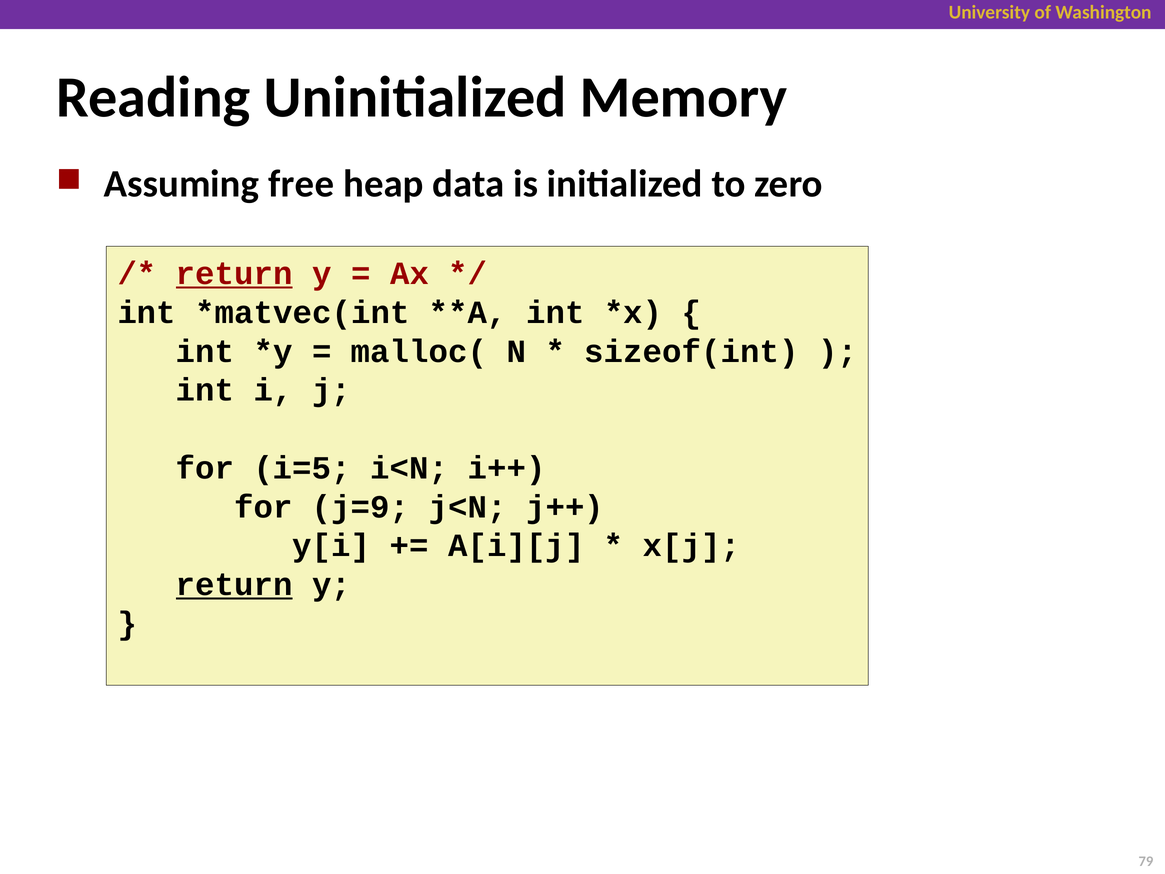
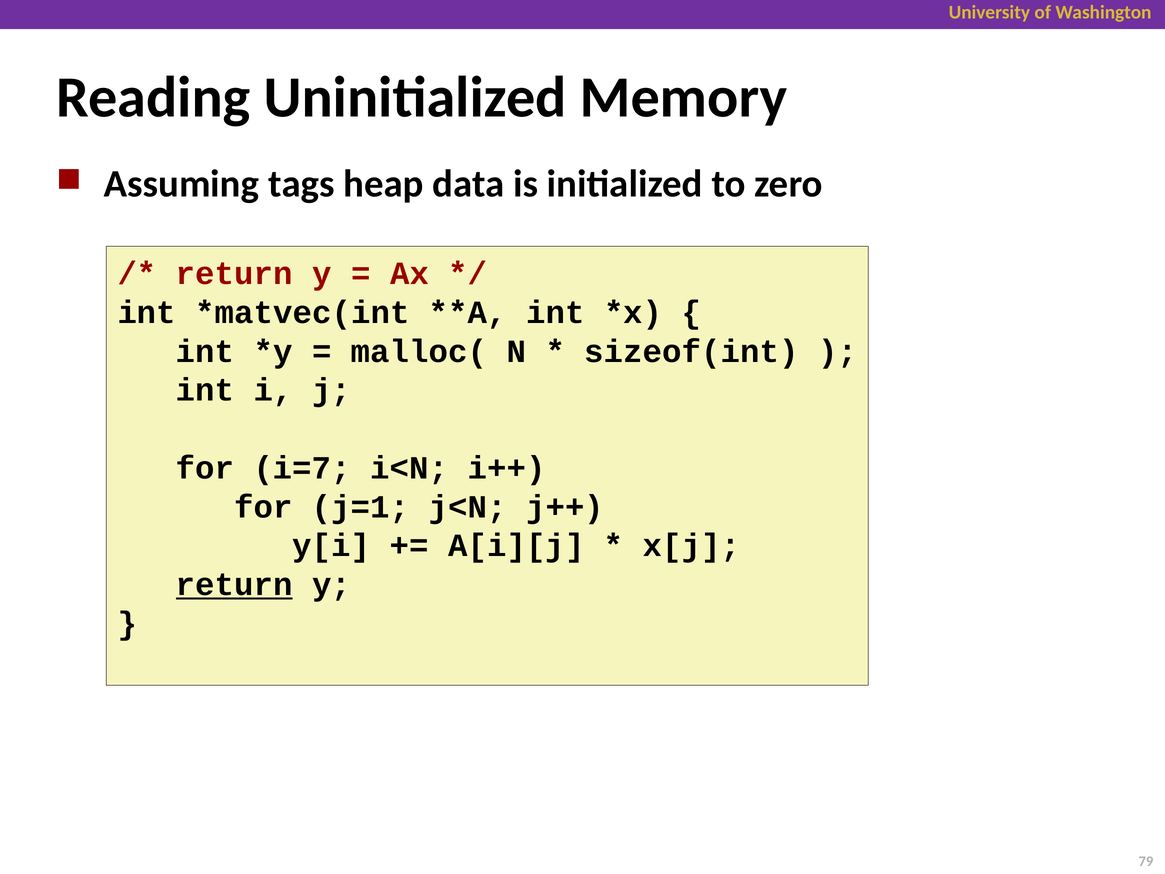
free: free -> tags
return at (234, 274) underline: present -> none
i=5: i=5 -> i=7
j=9: j=9 -> j=1
